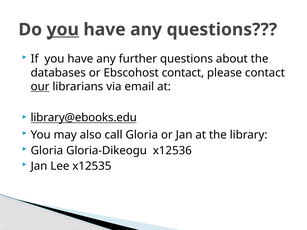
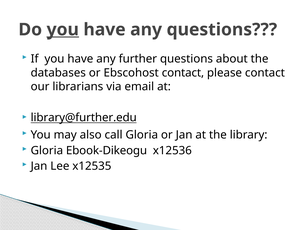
our underline: present -> none
library@ebooks.edu: library@ebooks.edu -> library@further.edu
Gloria-Dikeogu: Gloria-Dikeogu -> Ebook-Dikeogu
